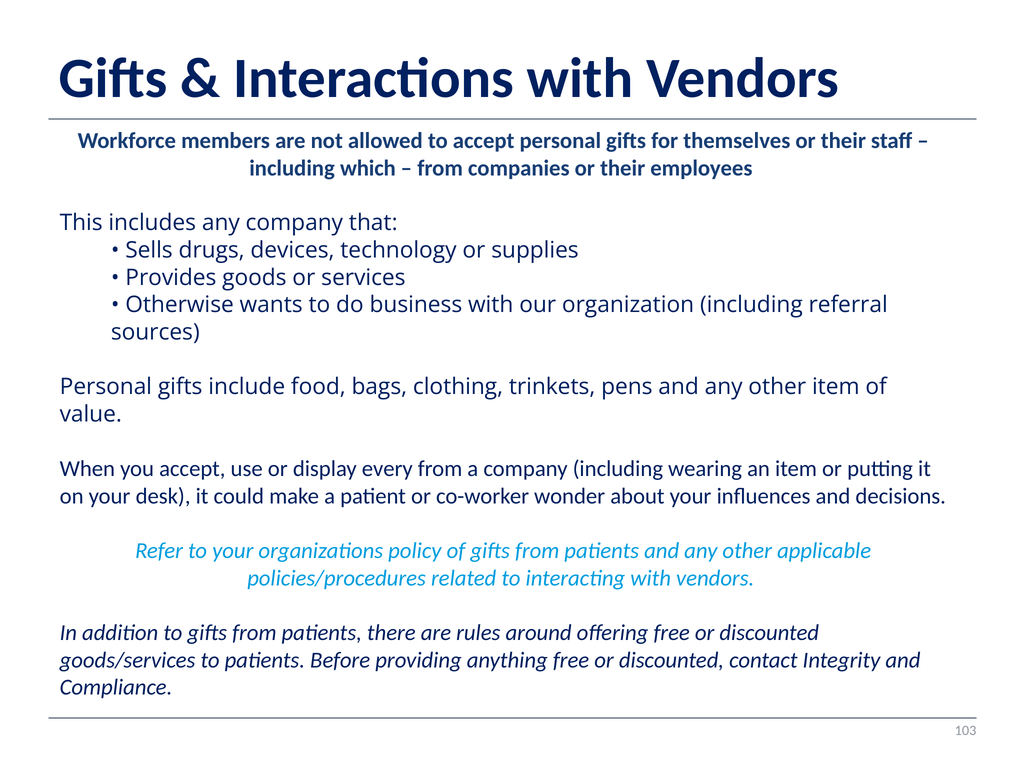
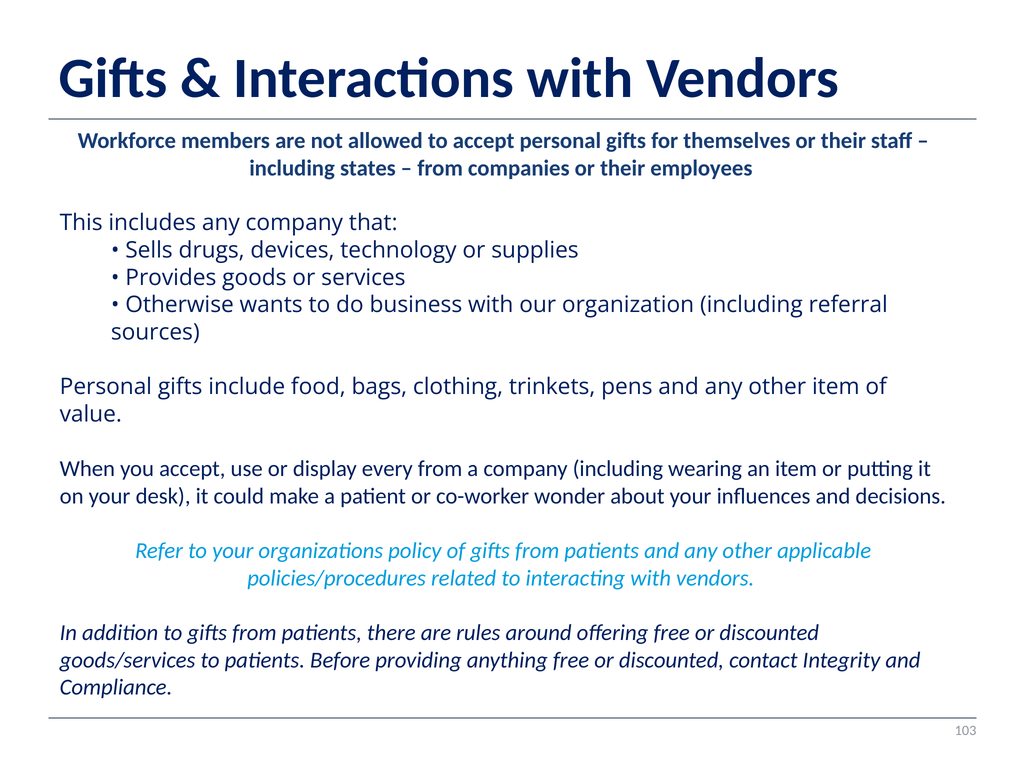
which: which -> states
